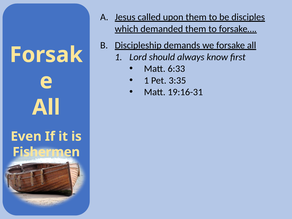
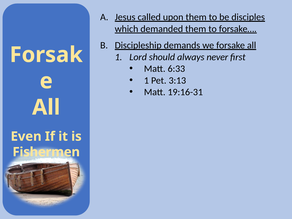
know: know -> never
3:35: 3:35 -> 3:13
